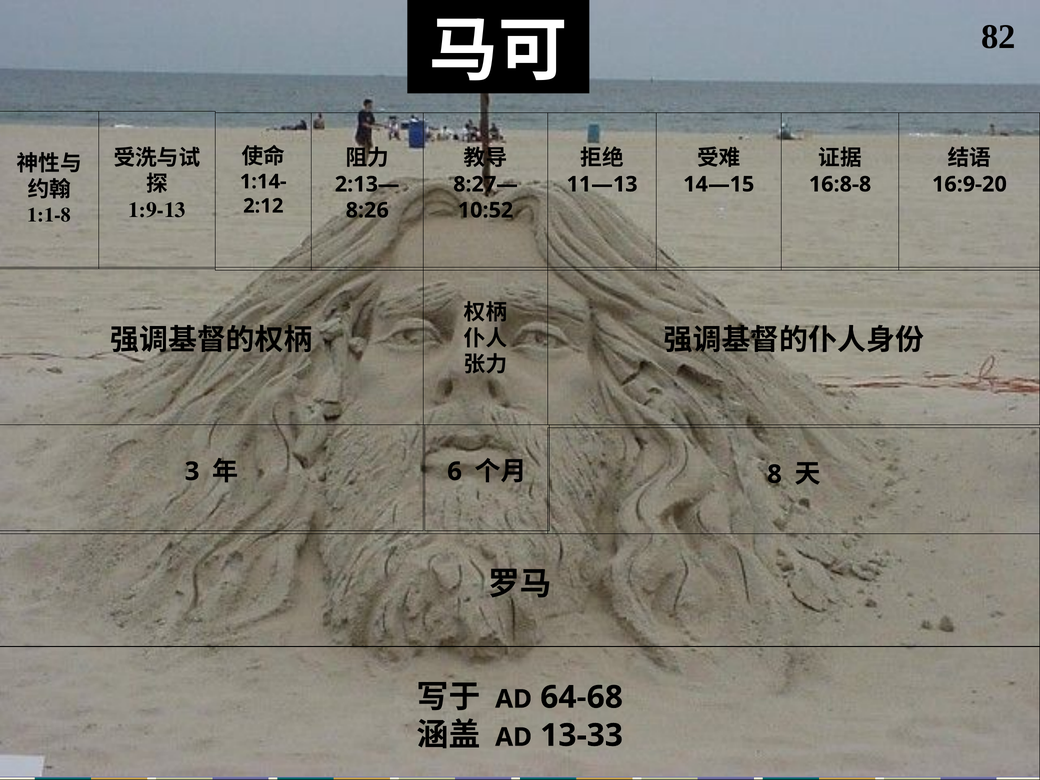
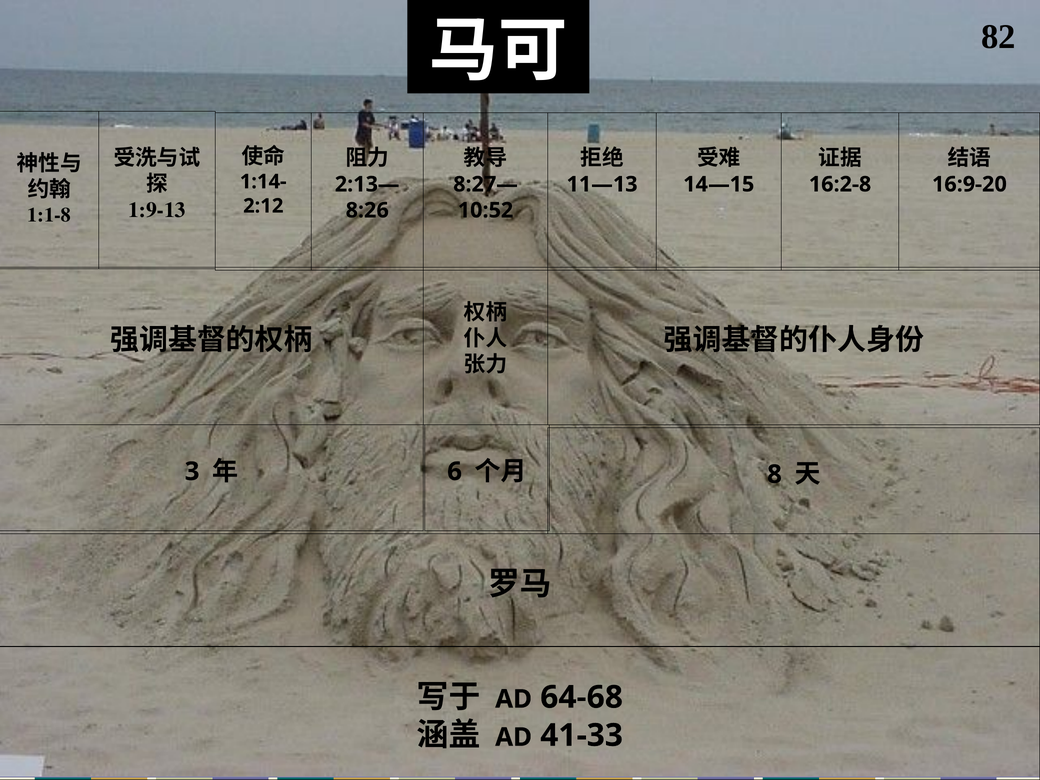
16:8-8: 16:8-8 -> 16:2-8
13-33: 13-33 -> 41-33
